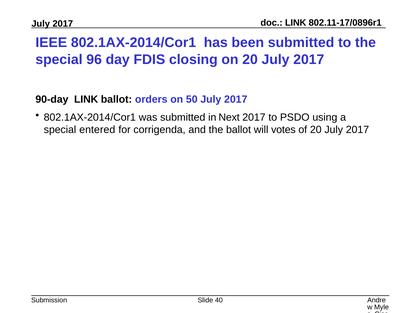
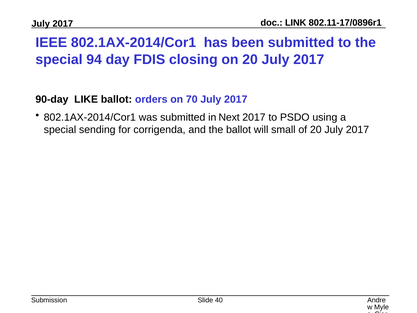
96: 96 -> 94
90-day LINK: LINK -> LIKE
50: 50 -> 70
entered: entered -> sending
votes: votes -> small
